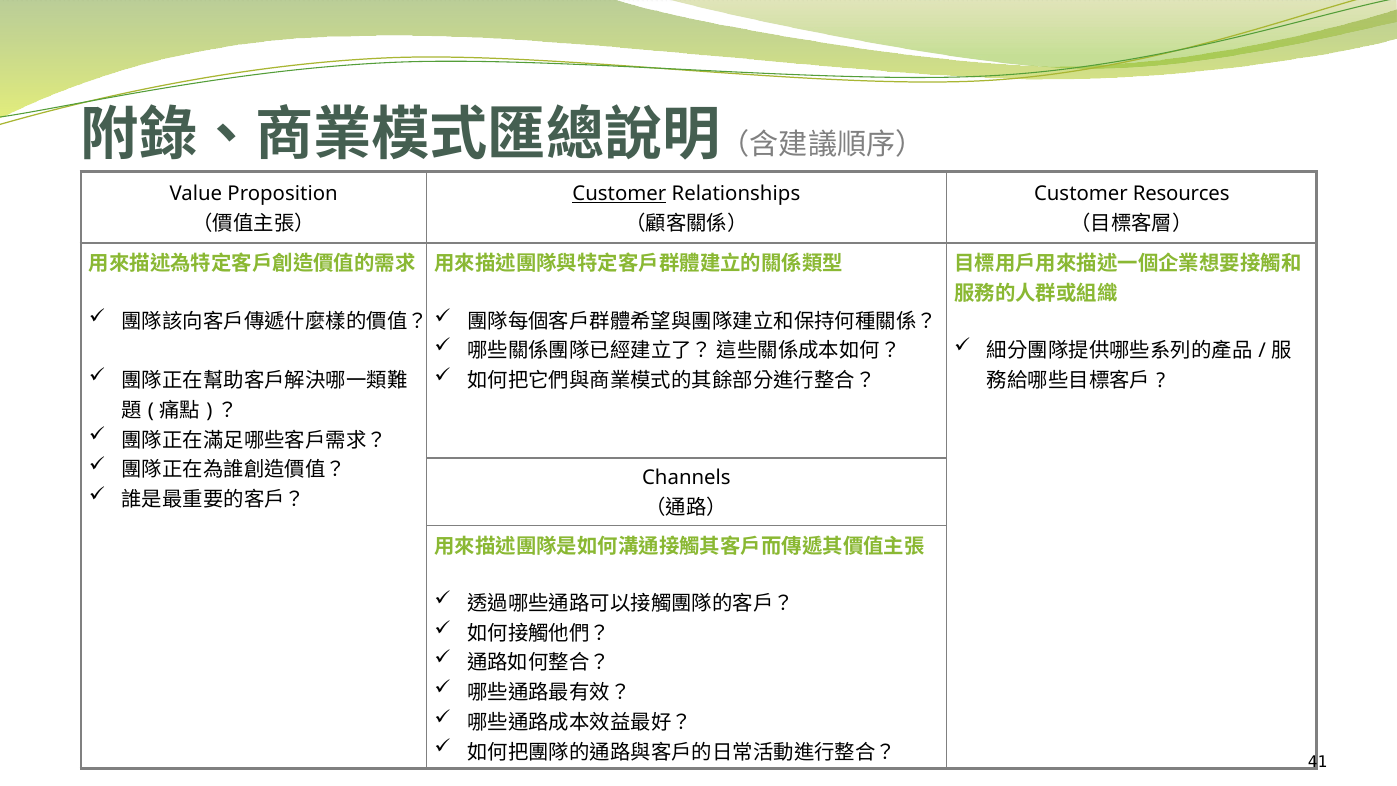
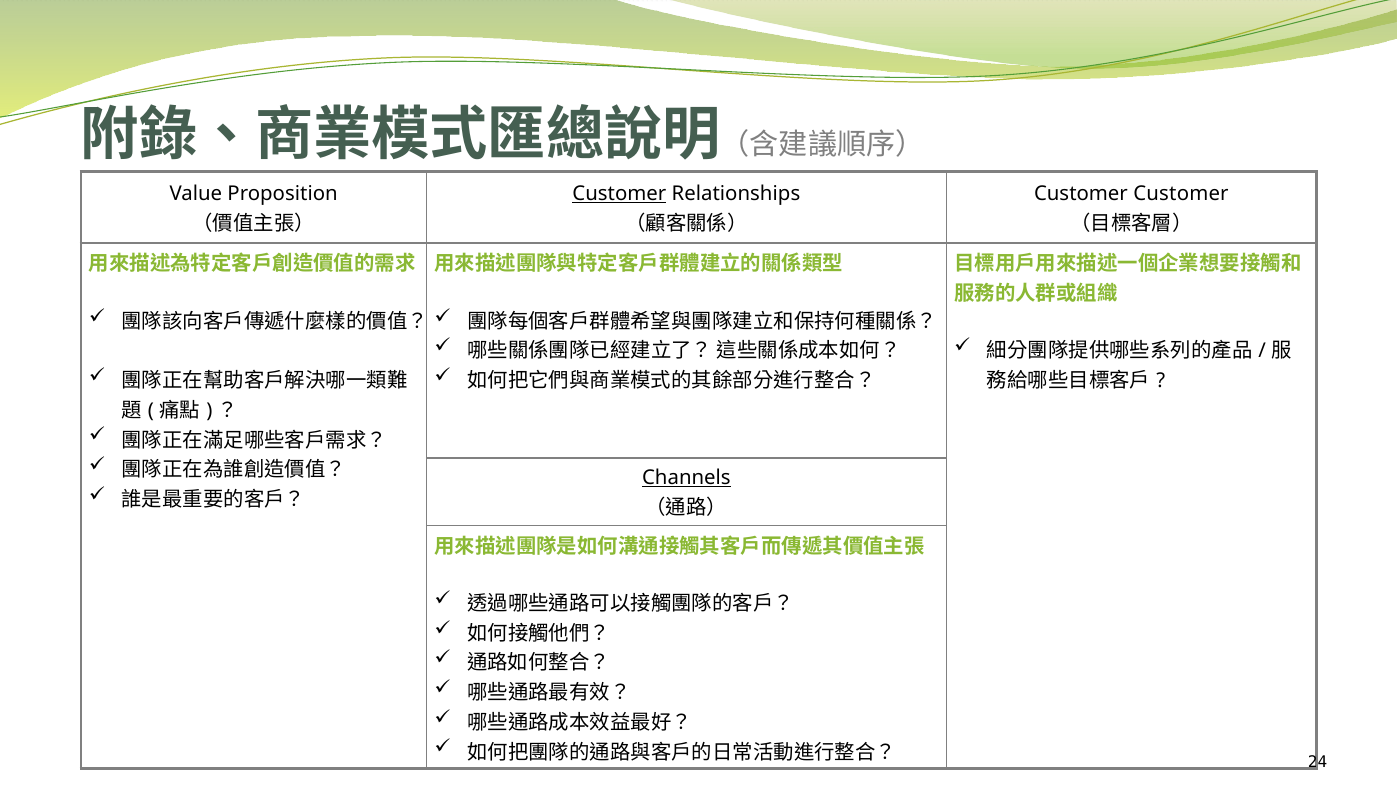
Customer Resources: Resources -> Customer
Channels underline: none -> present
41: 41 -> 24
